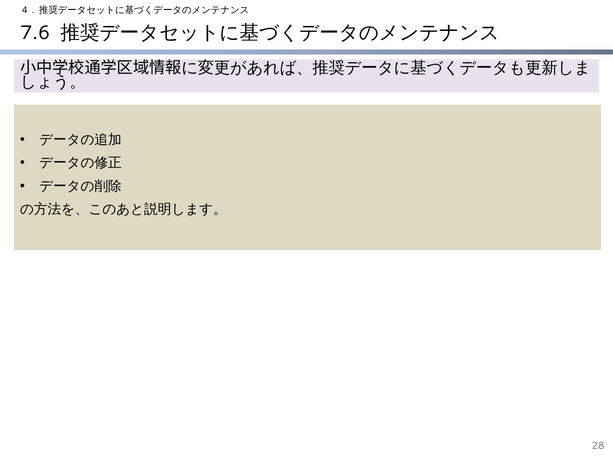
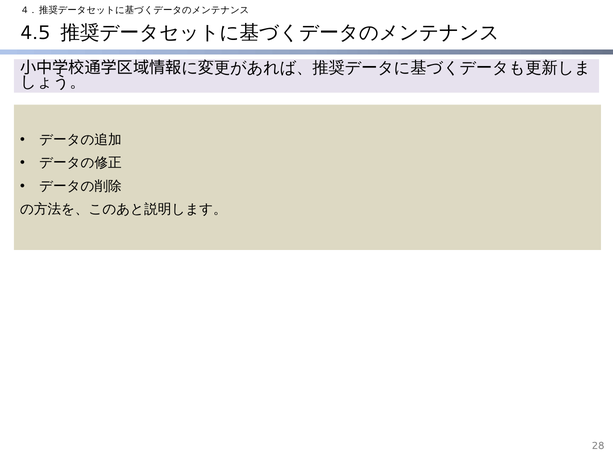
7.6: 7.6 -> 4.5
